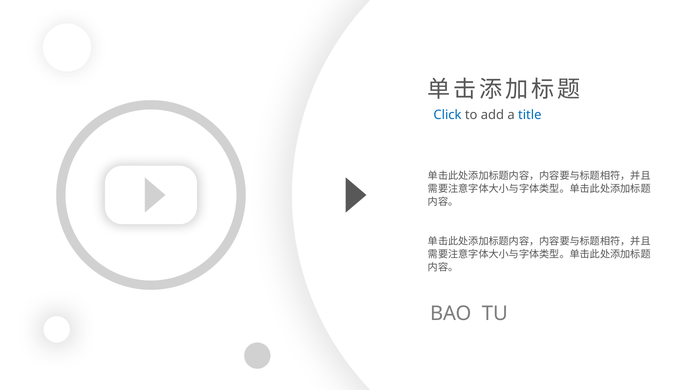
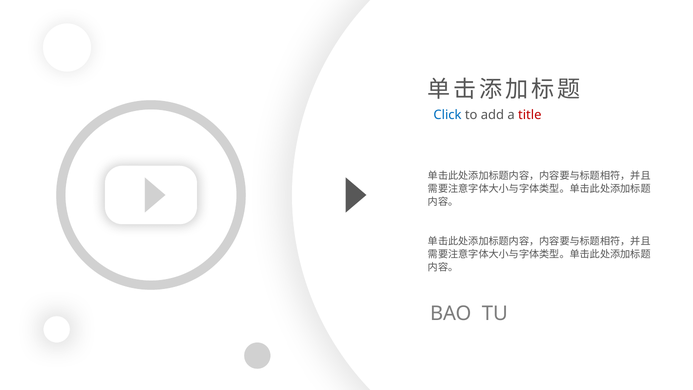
title colour: blue -> red
